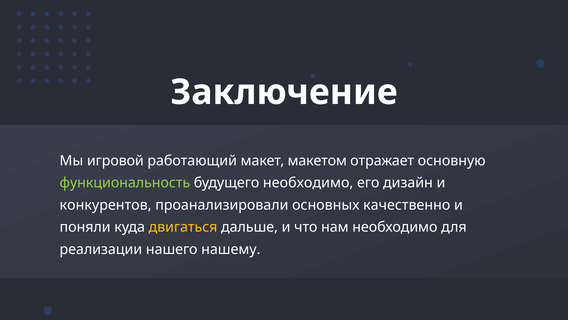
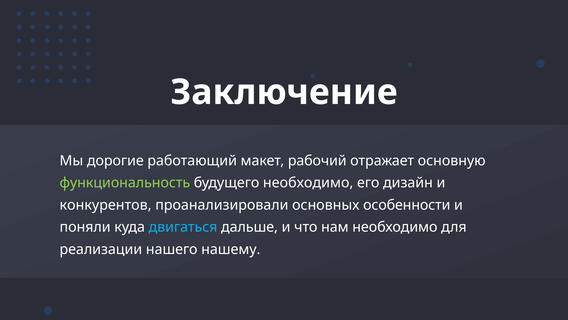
игровой: игровой -> дорогие
макетом: макетом -> рабочий
качественно: качественно -> особенности
двигаться colour: yellow -> light blue
